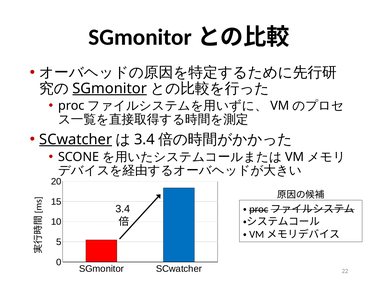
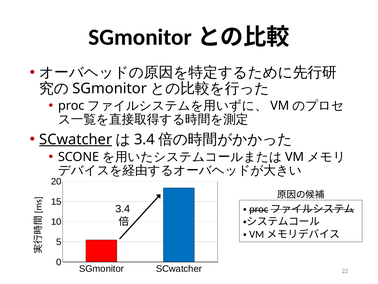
SGmonitor at (110, 88) underline: present -> none
